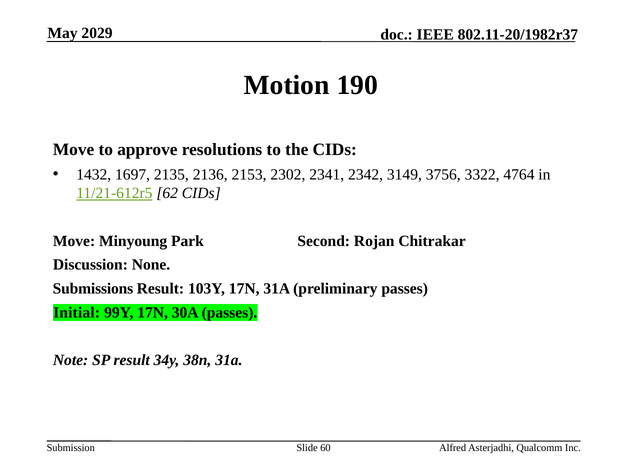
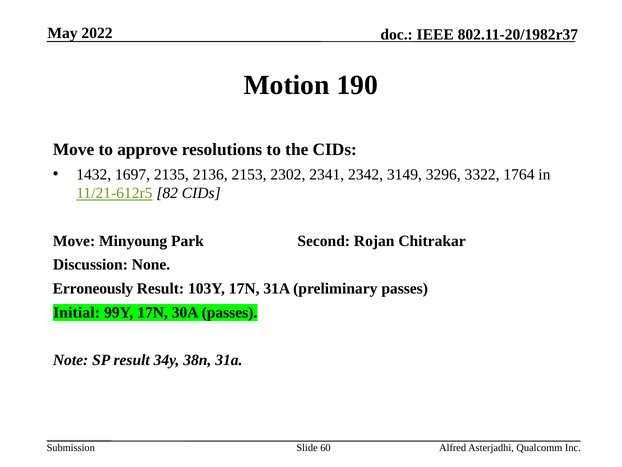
2029: 2029 -> 2022
3756: 3756 -> 3296
4764: 4764 -> 1764
62: 62 -> 82
Submissions: Submissions -> Erroneously
